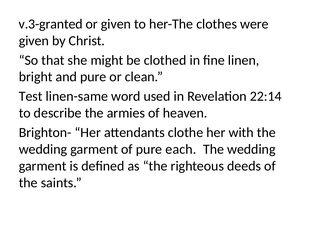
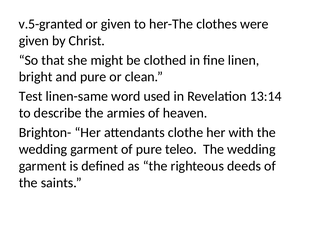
v.3-granted: v.3-granted -> v.5-granted
22:14: 22:14 -> 13:14
each: each -> teleo
